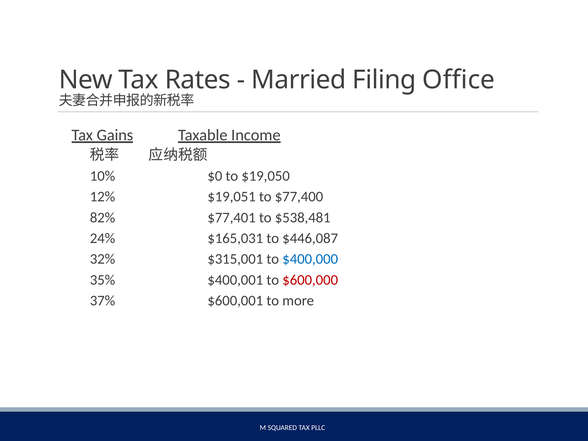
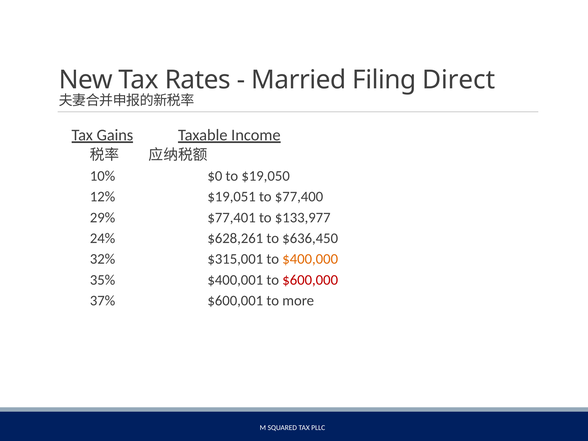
Office: Office -> Direct
82%: 82% -> 29%
$538,481: $538,481 -> $133,977
$165,031: $165,031 -> $628,261
$446,087: $446,087 -> $636,450
$400,000 colour: blue -> orange
